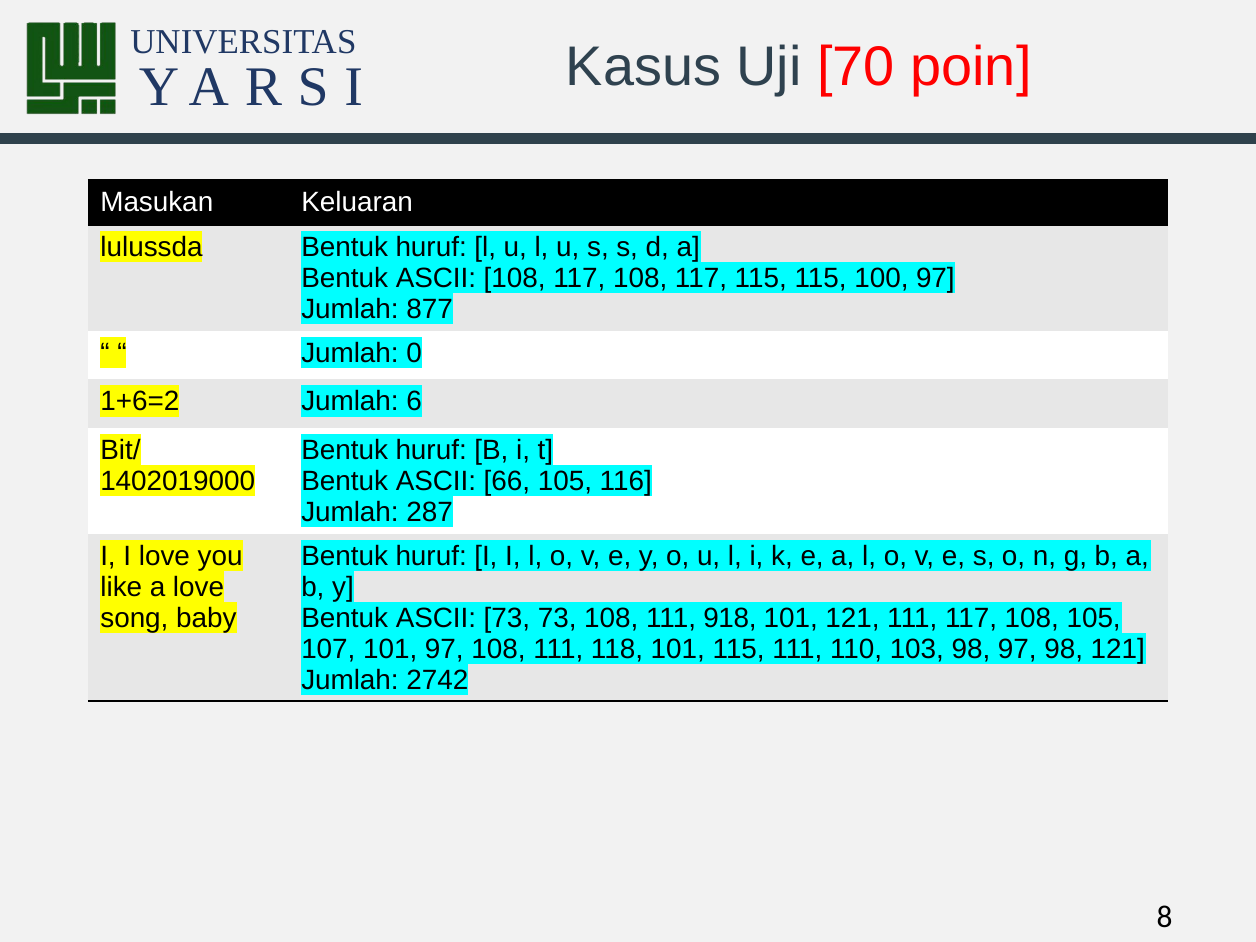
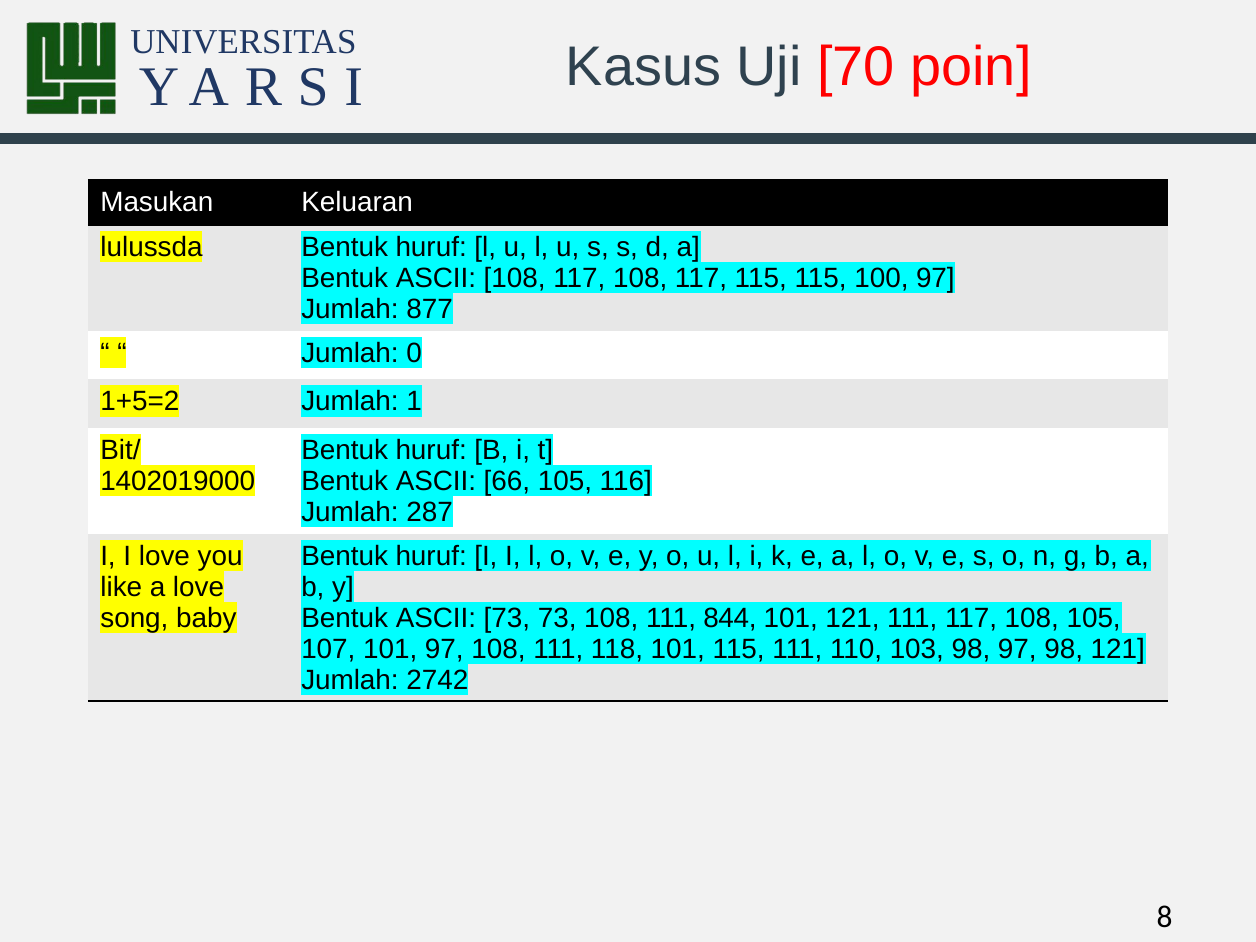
1+6=2: 1+6=2 -> 1+5=2
6: 6 -> 1
918: 918 -> 844
